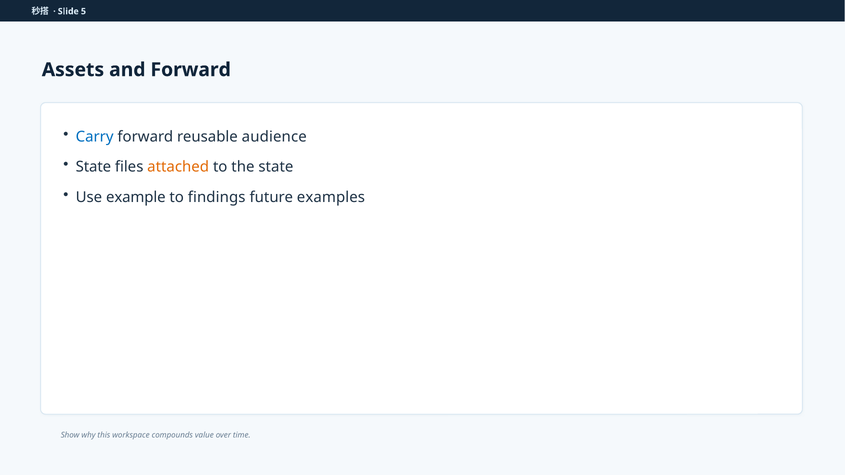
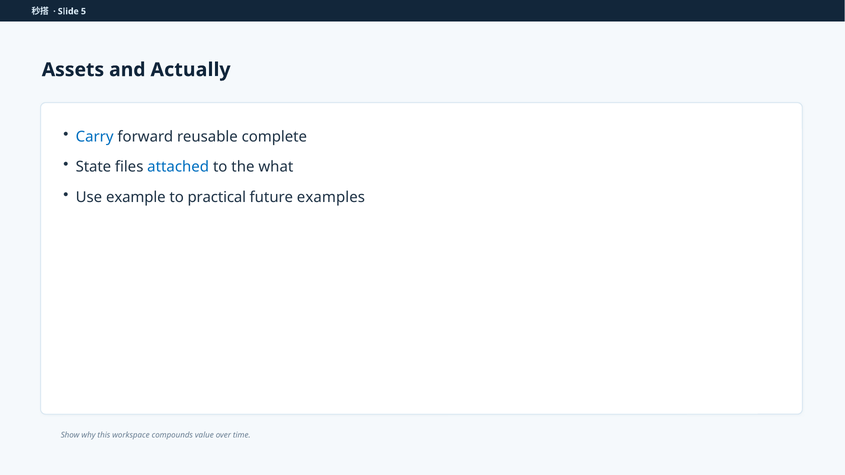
and Forward: Forward -> Actually
audience: audience -> complete
attached colour: orange -> blue
the state: state -> what
findings: findings -> practical
